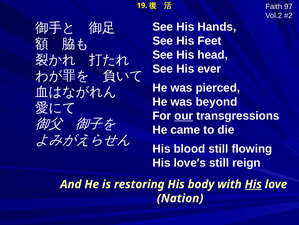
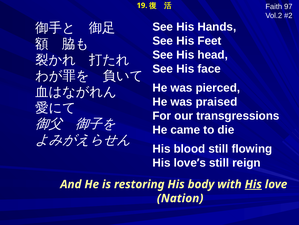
ever: ever -> face
beyond: beyond -> praised
our underline: present -> none
